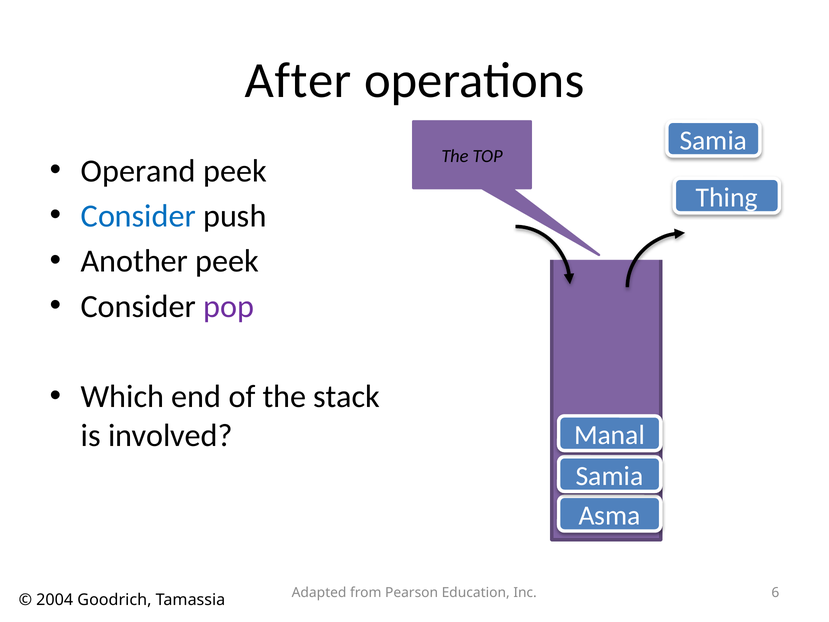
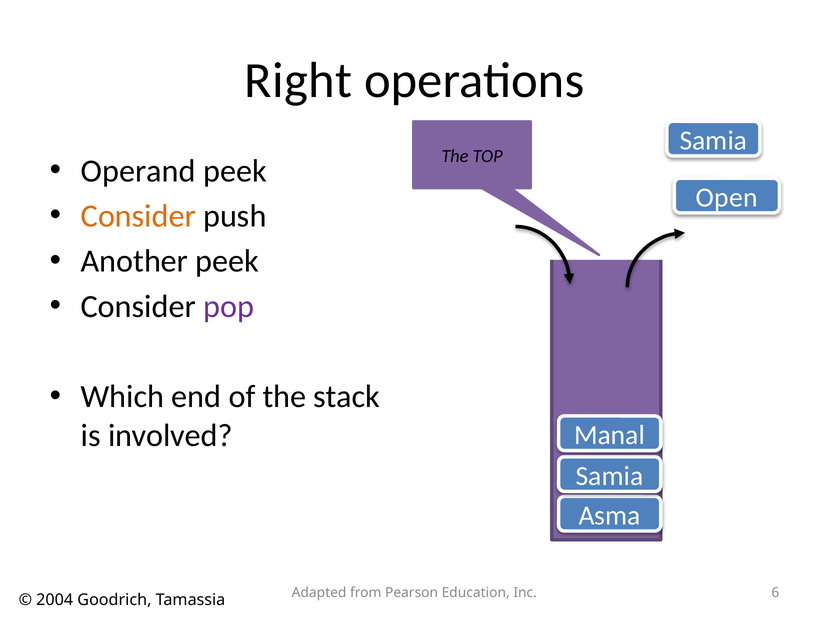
After: After -> Right
Thing: Thing -> Open
Consider at (138, 216) colour: blue -> orange
